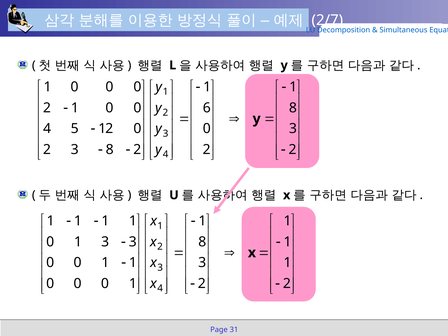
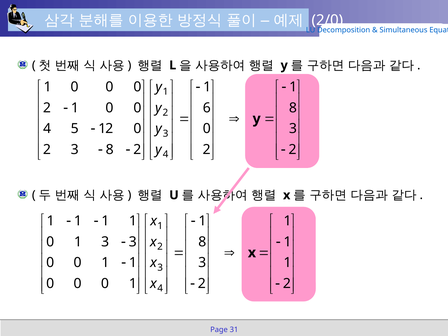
2/7: 2/7 -> 2/0
